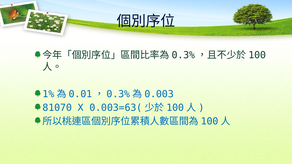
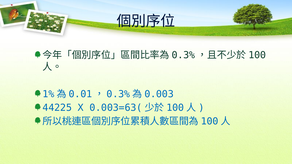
81070: 81070 -> 44225
